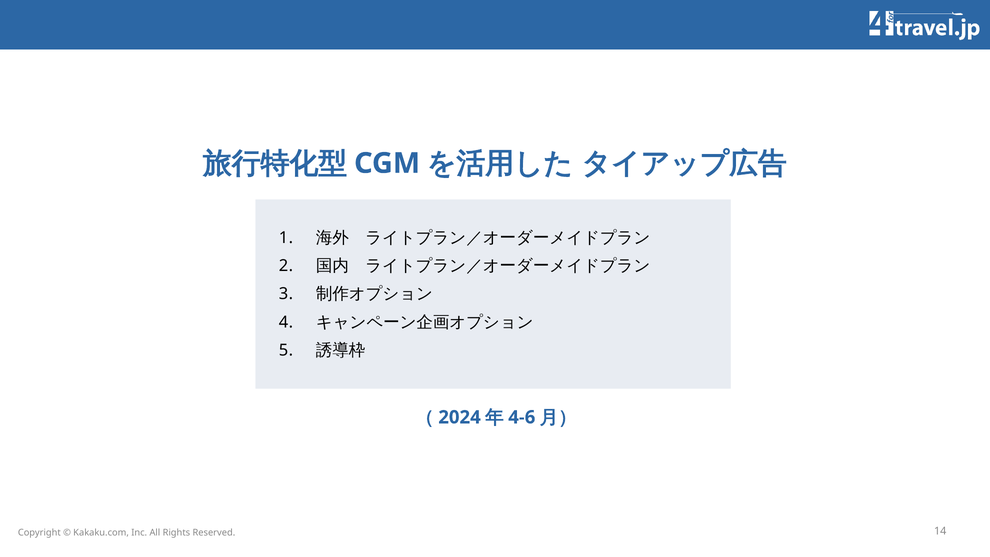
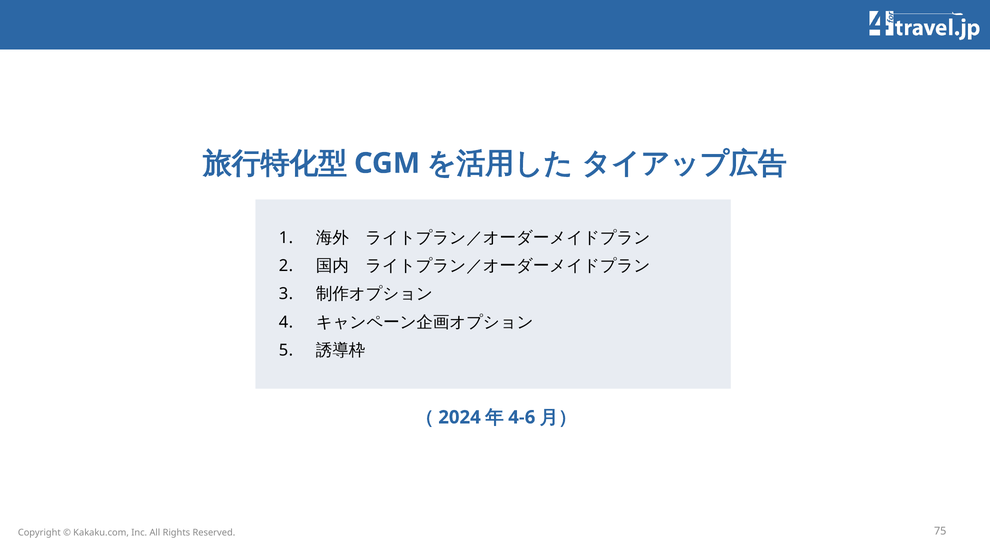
14: 14 -> 75
